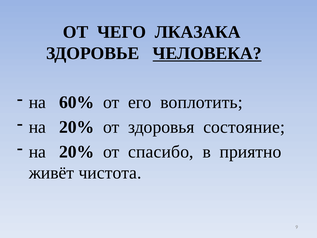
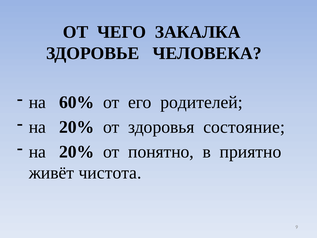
ЛКАЗАКА: ЛКАЗАКА -> ЗАКАЛКА
ЧЕЛОВЕКА underline: present -> none
воплотить: воплотить -> родителей
спасибо: спасибо -> понятно
